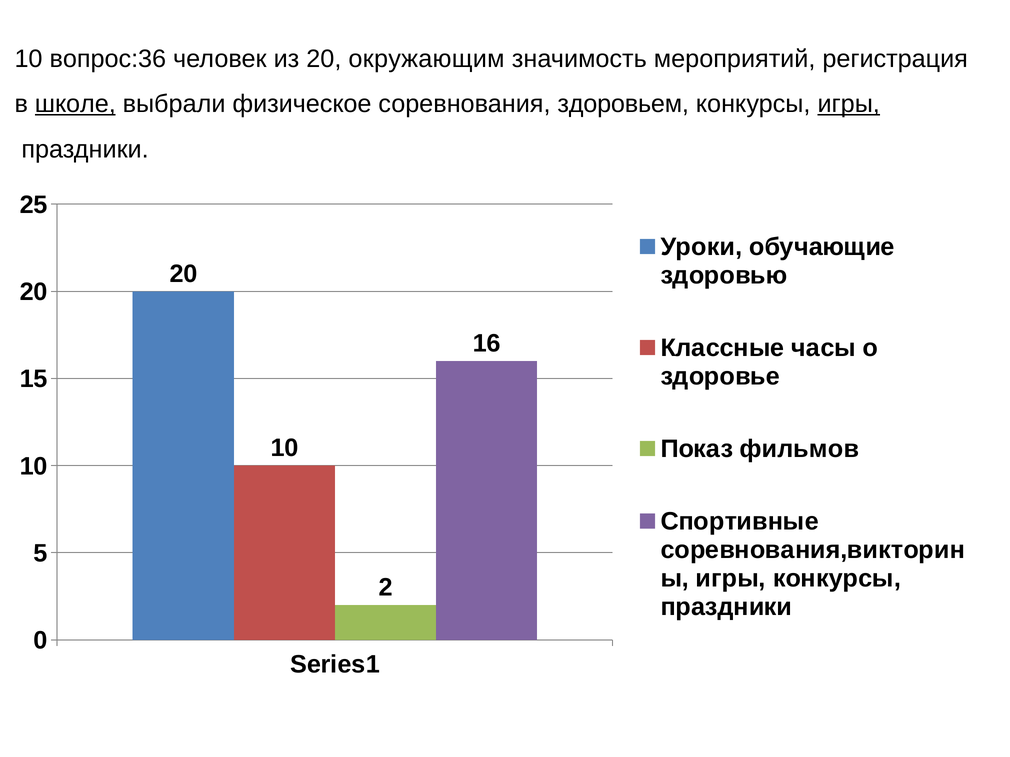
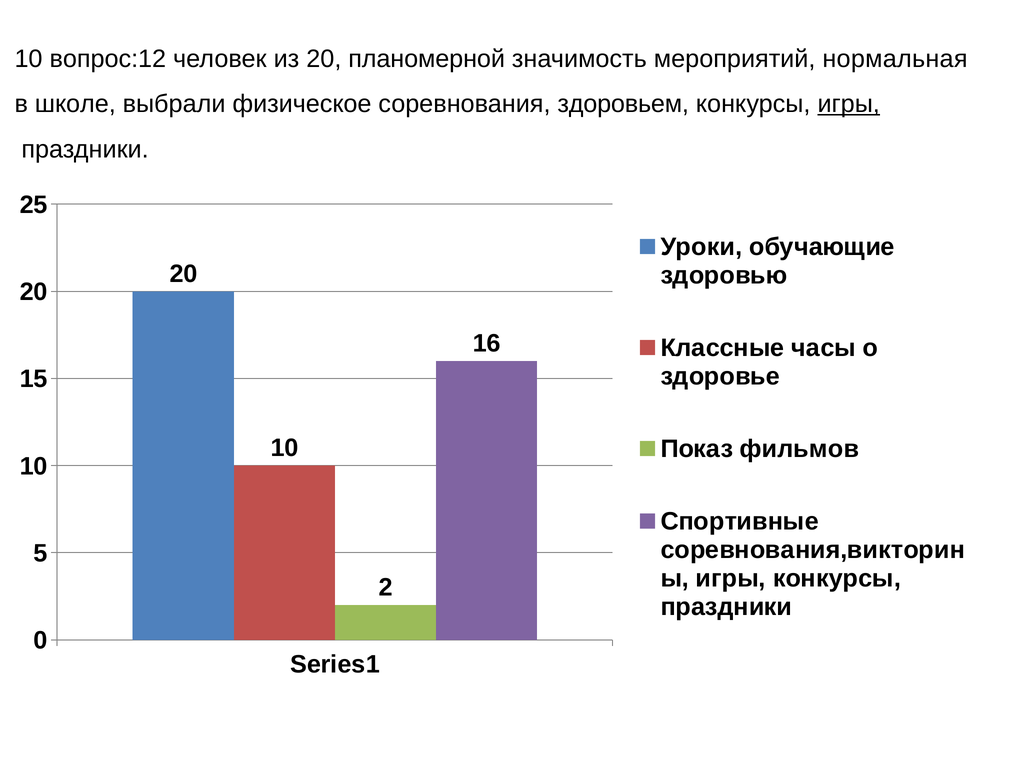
вопрос:36: вопрос:36 -> вопрос:12
окружающим: окружающим -> планомерной
регистрация: регистрация -> нормальная
школе underline: present -> none
